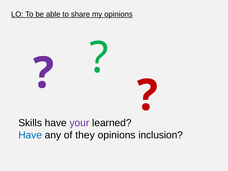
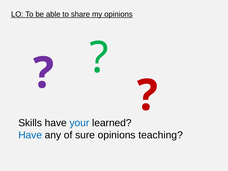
your colour: purple -> blue
they: they -> sure
inclusion: inclusion -> teaching
